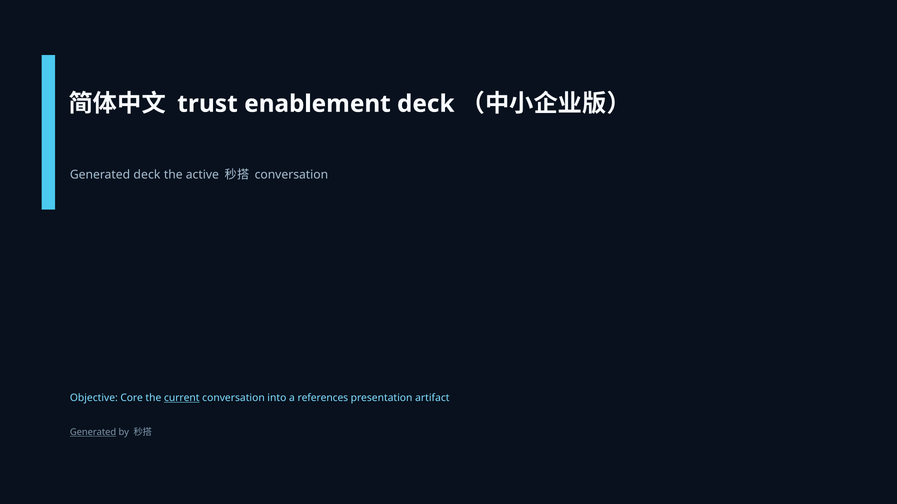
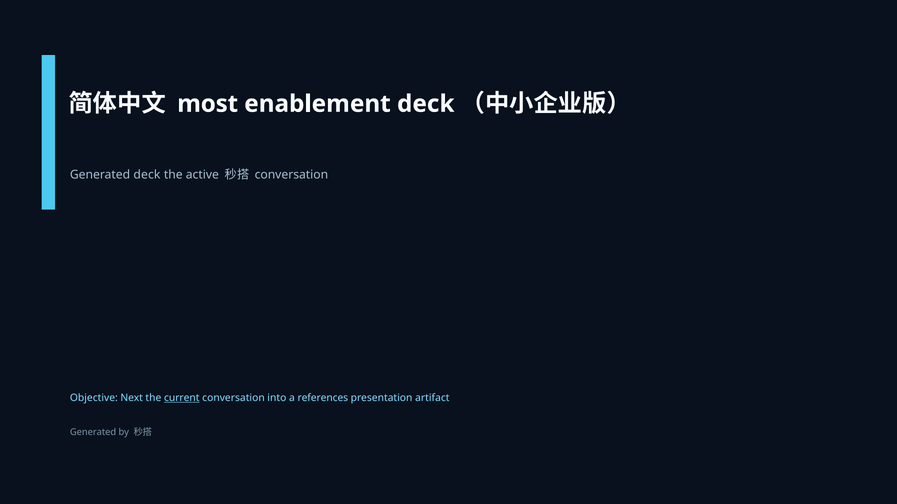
trust: trust -> most
Core: Core -> Next
Generated at (93, 433) underline: present -> none
